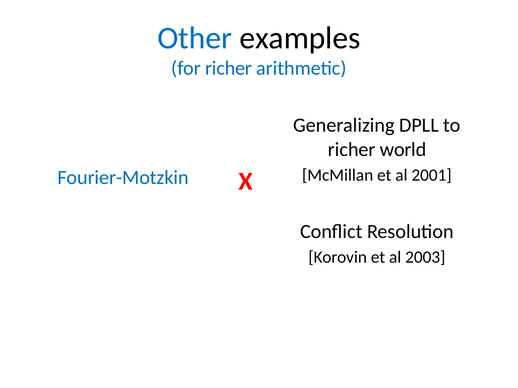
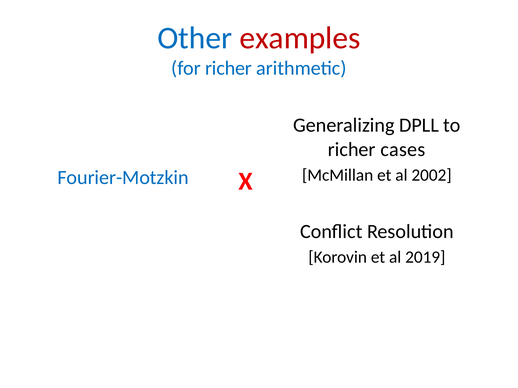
examples colour: black -> red
world: world -> cases
2001: 2001 -> 2002
2003: 2003 -> 2019
